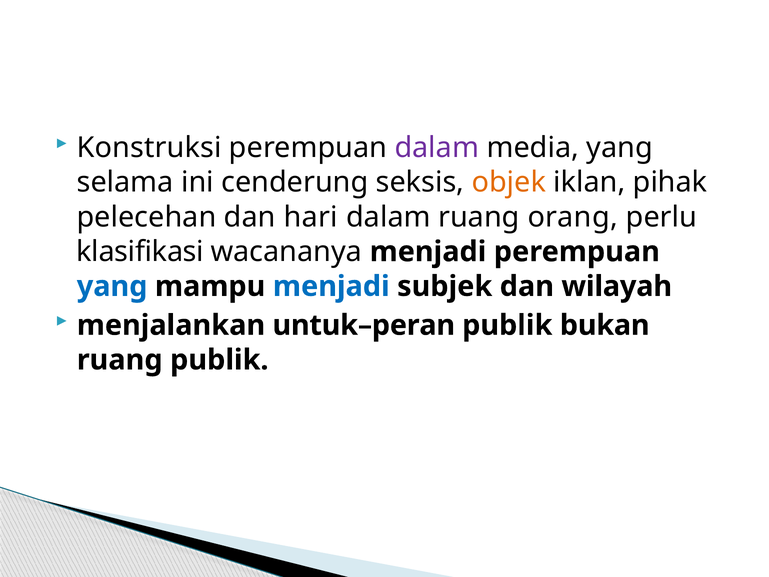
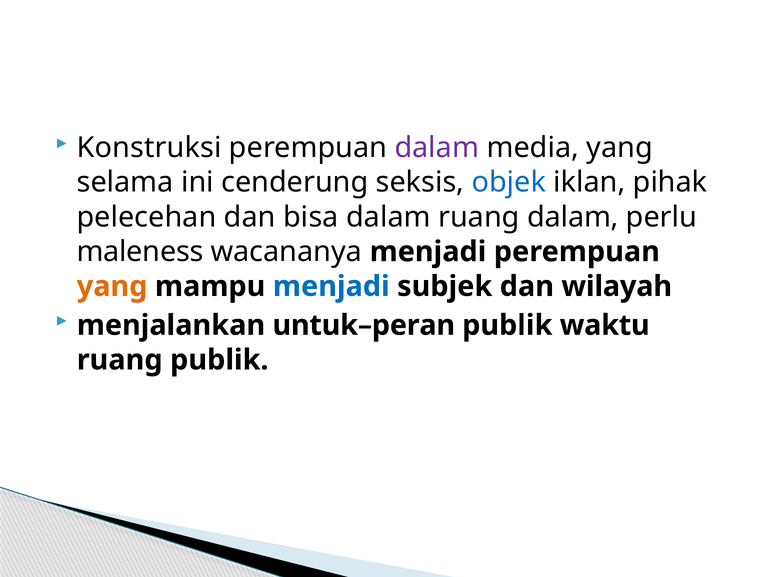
objek colour: orange -> blue
hari: hari -> bisa
ruang orang: orang -> dalam
klasifikasi: klasifikasi -> maleness
yang at (112, 286) colour: blue -> orange
bukan: bukan -> waktu
